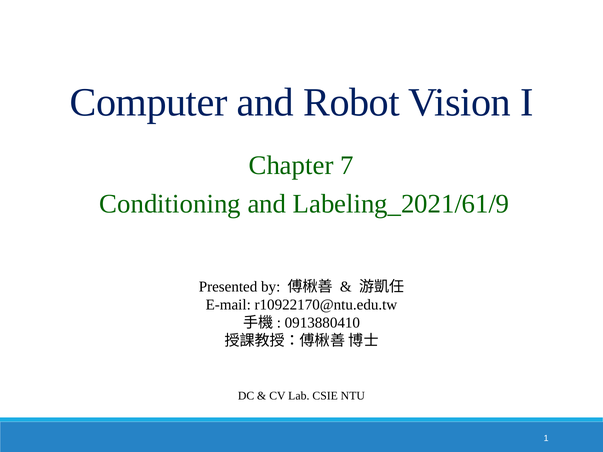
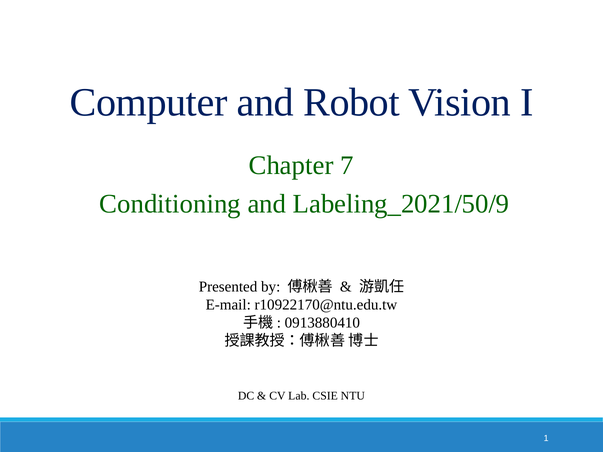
Labeling_2021/61/9: Labeling_2021/61/9 -> Labeling_2021/50/9
